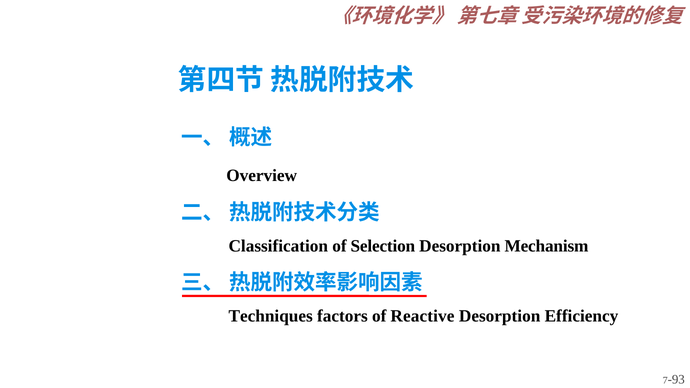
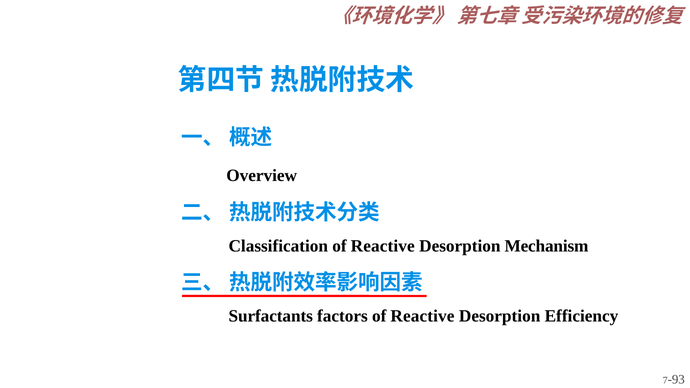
Classification of Selection: Selection -> Reactive
Techniques: Techniques -> Surfactants
